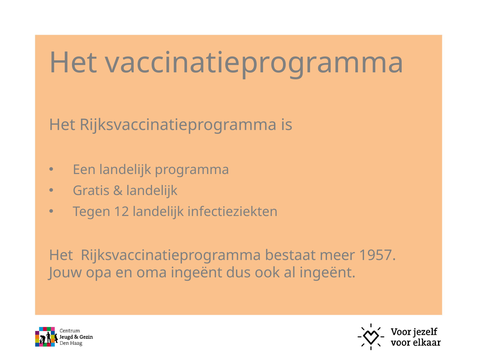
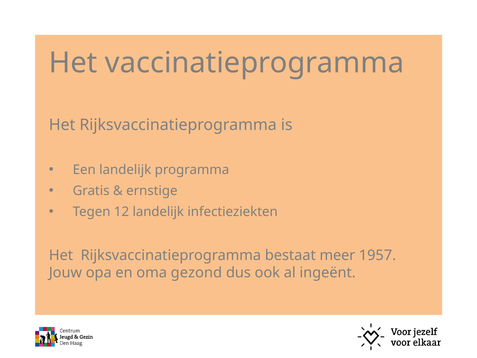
landelijk at (152, 191): landelijk -> ernstige
oma ingeënt: ingeënt -> gezond
